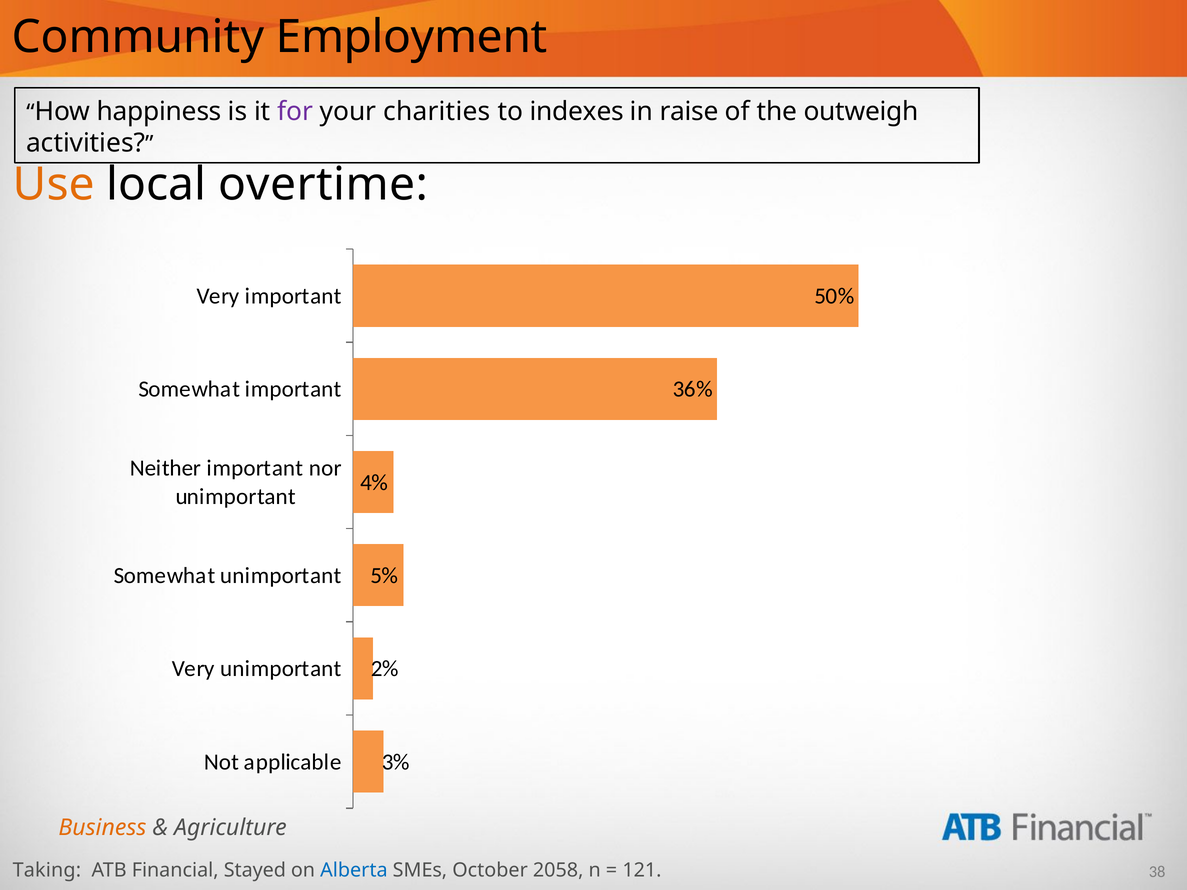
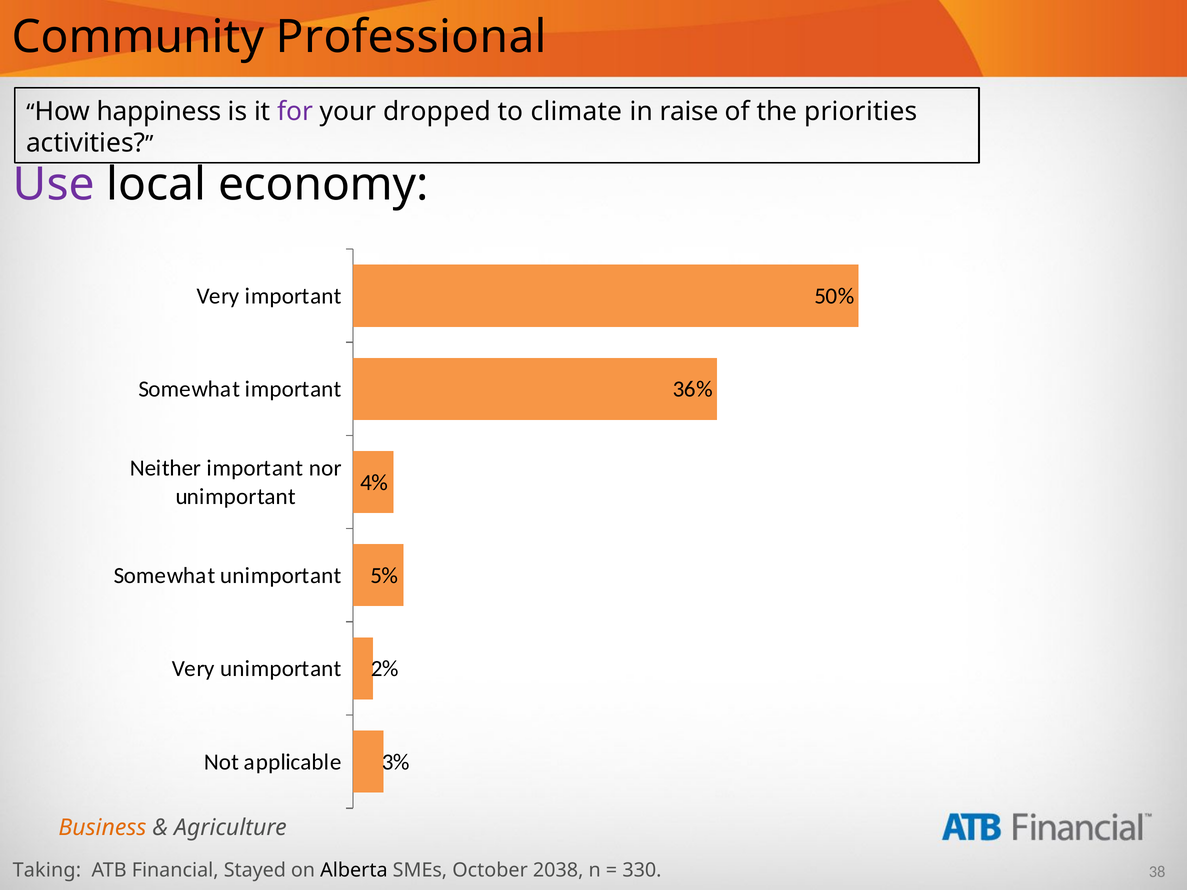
Employment: Employment -> Professional
charities: charities -> dropped
indexes: indexes -> climate
outweigh: outweigh -> priorities
Use colour: orange -> purple
overtime: overtime -> economy
Alberta colour: blue -> black
2058: 2058 -> 2038
121: 121 -> 330
